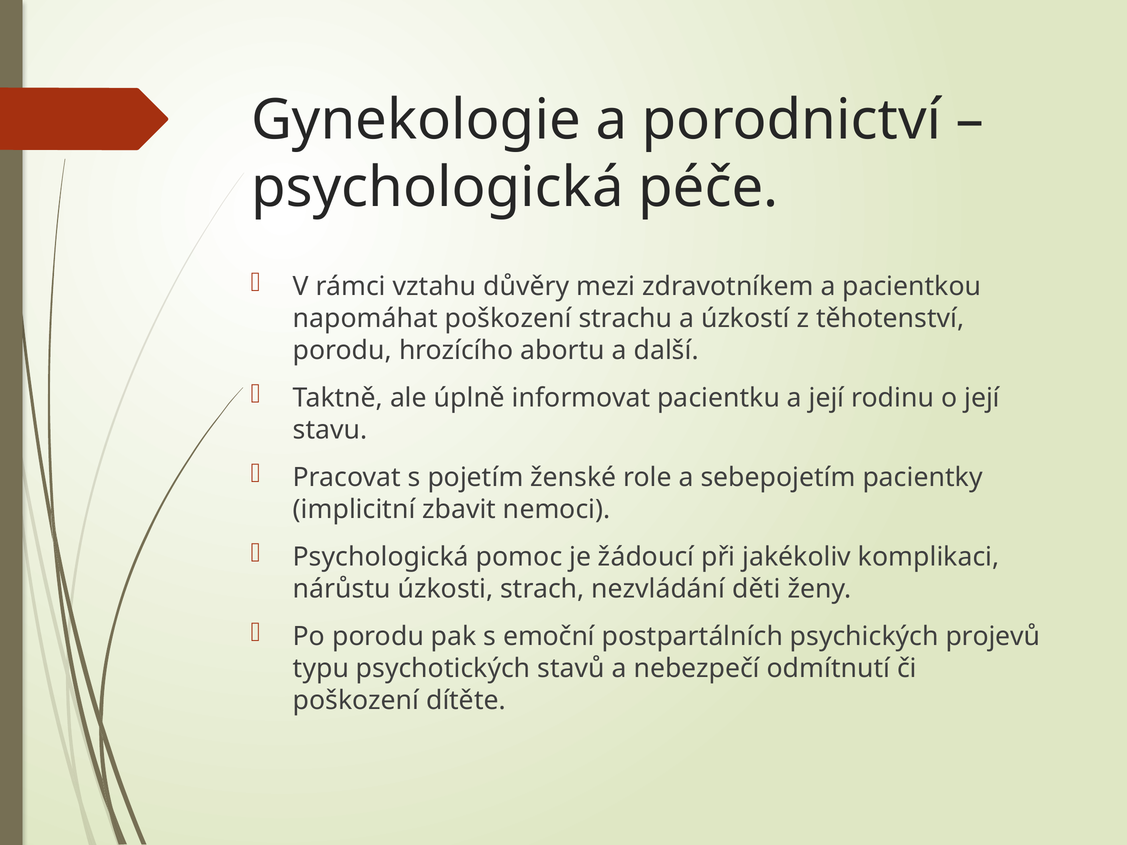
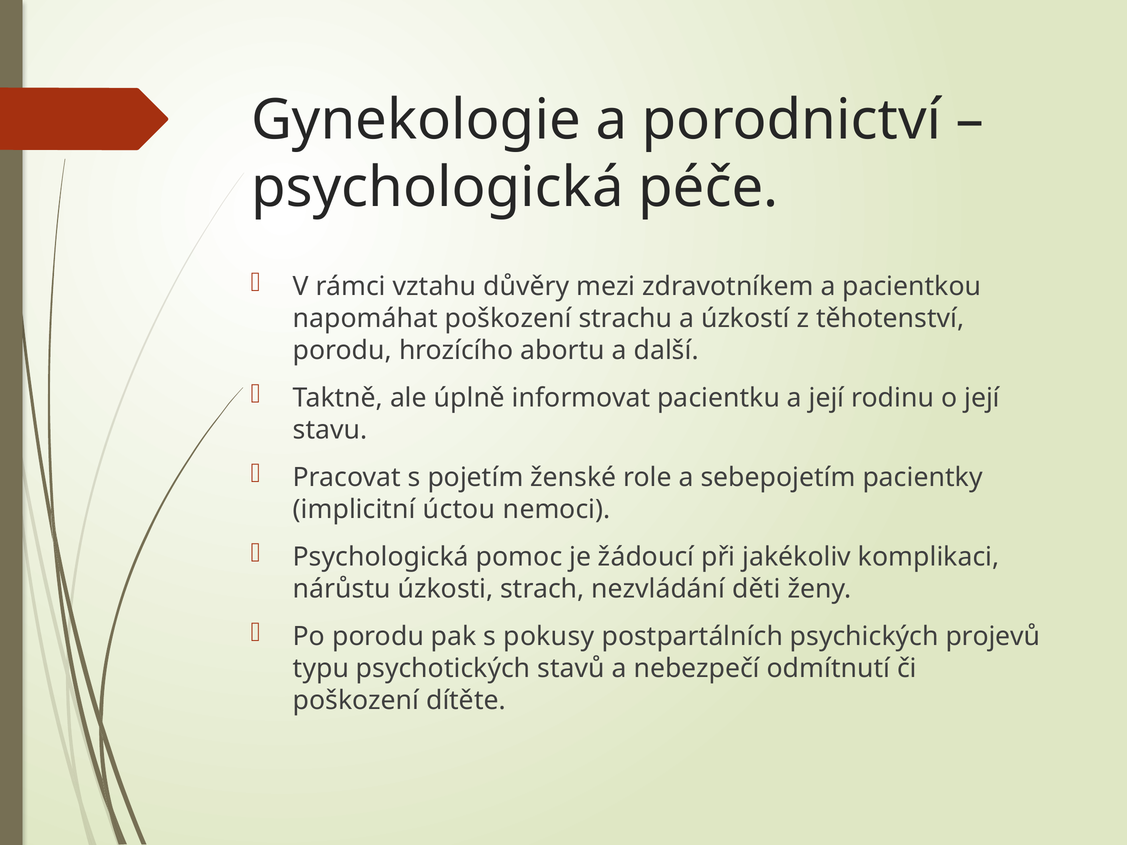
zbavit: zbavit -> úctou
emoční: emoční -> pokusy
